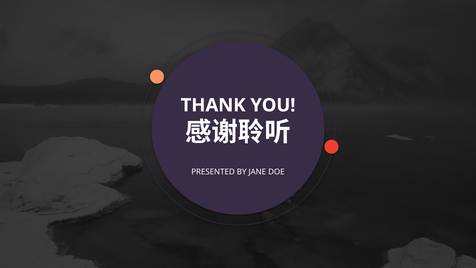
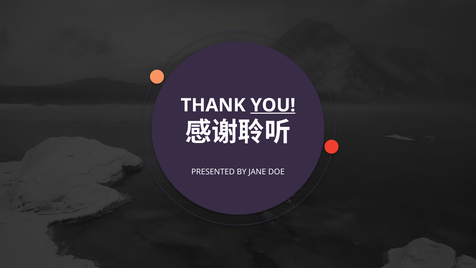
YOU underline: none -> present
